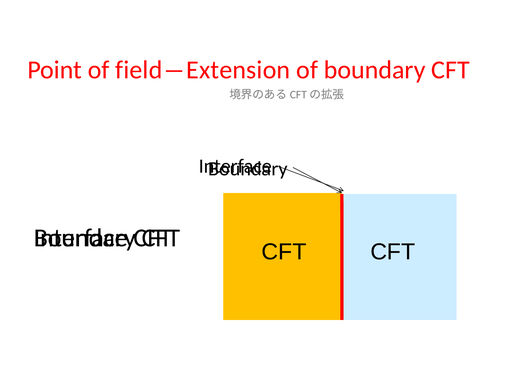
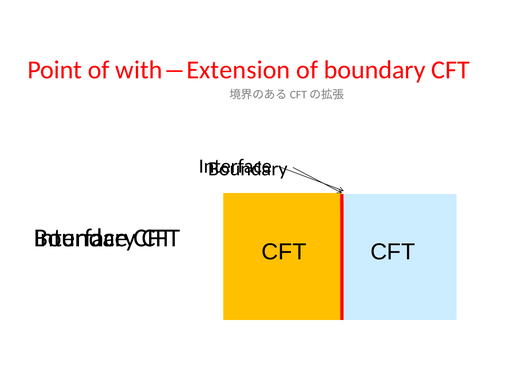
field―Extension: field―Extension -> with―Extension
